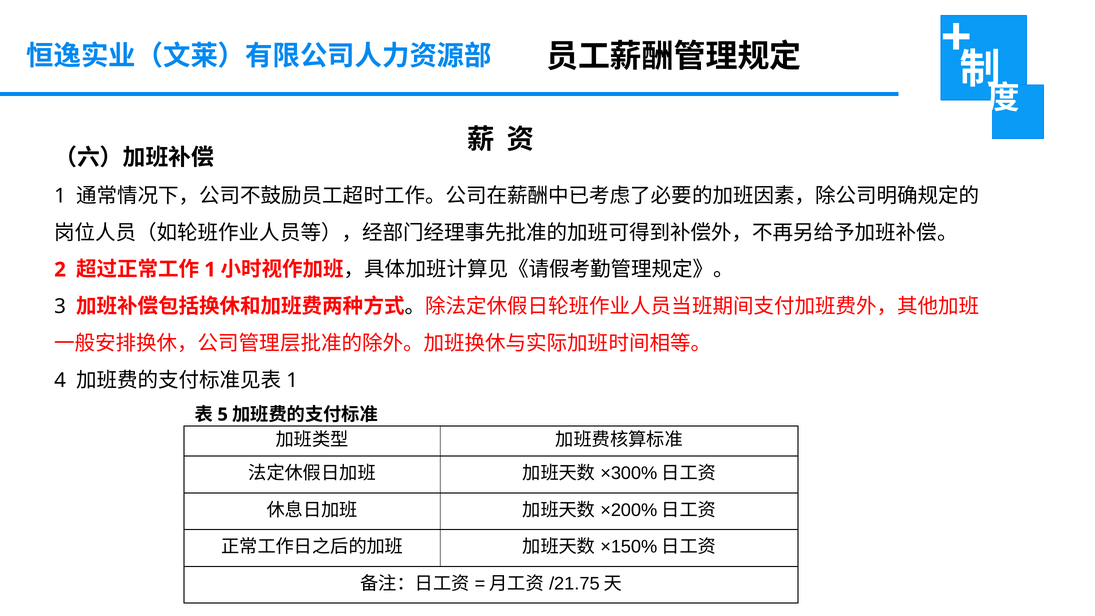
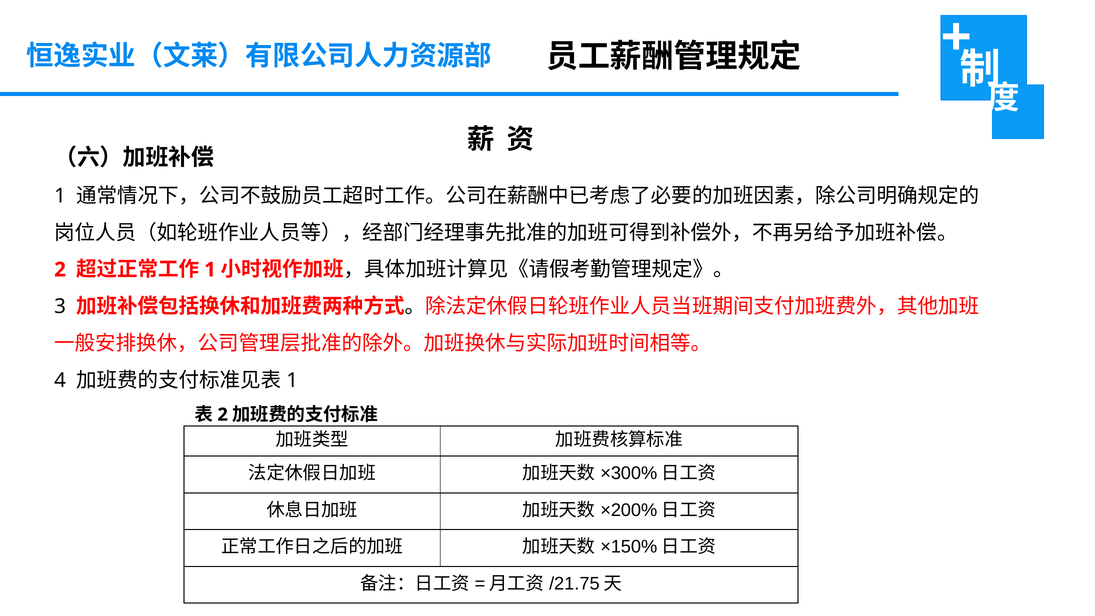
5 at (223, 415): 5 -> 2
